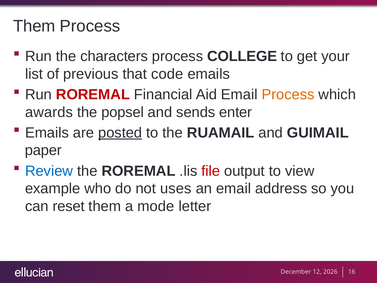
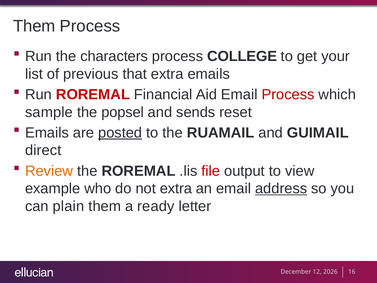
that code: code -> extra
Process at (288, 94) colour: orange -> red
awards: awards -> sample
enter: enter -> reset
paper: paper -> direct
Review colour: blue -> orange
not uses: uses -> extra
address underline: none -> present
reset: reset -> plain
mode: mode -> ready
